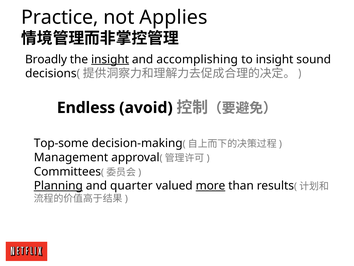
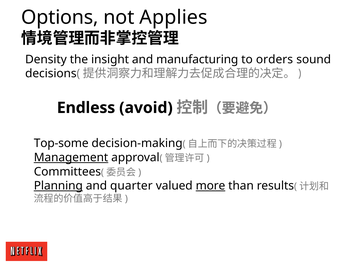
Practice: Practice -> Options
Broadly: Broadly -> Density
insight at (110, 59) underline: present -> none
accomplishing: accomplishing -> manufacturing
to insight: insight -> orders
Management underline: none -> present
